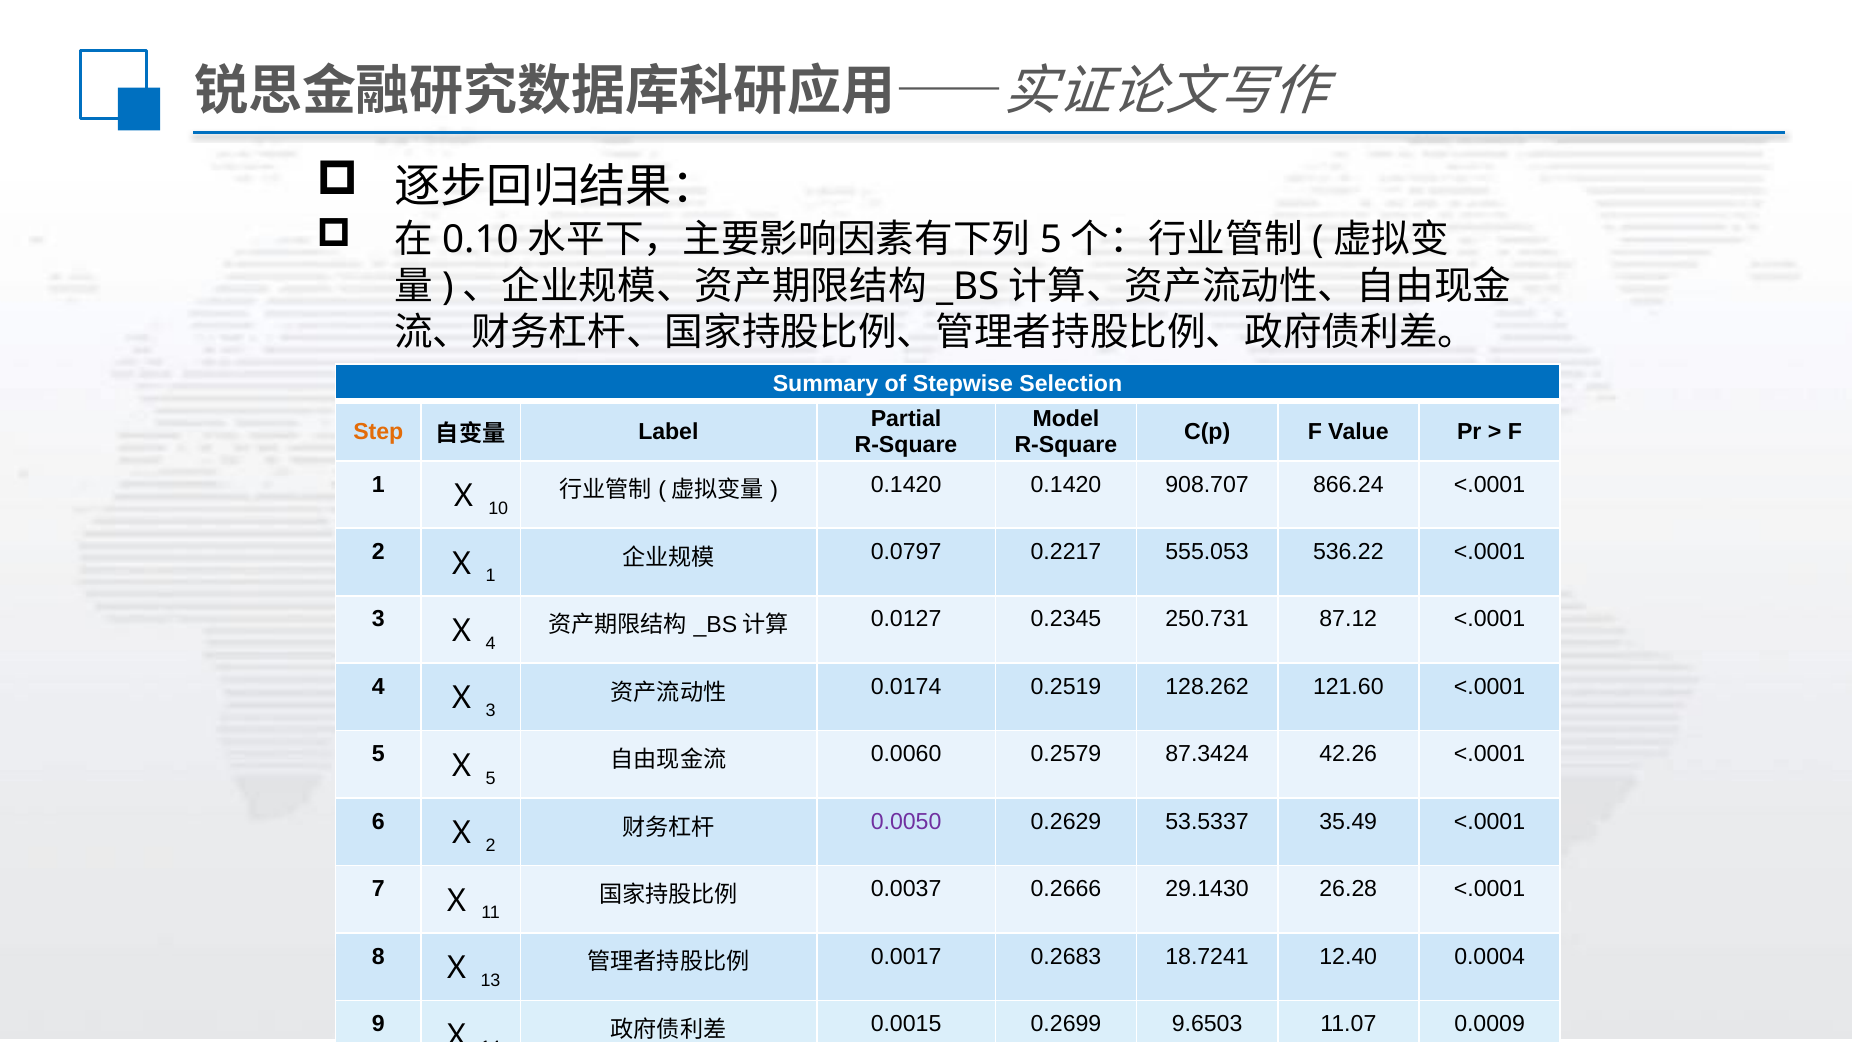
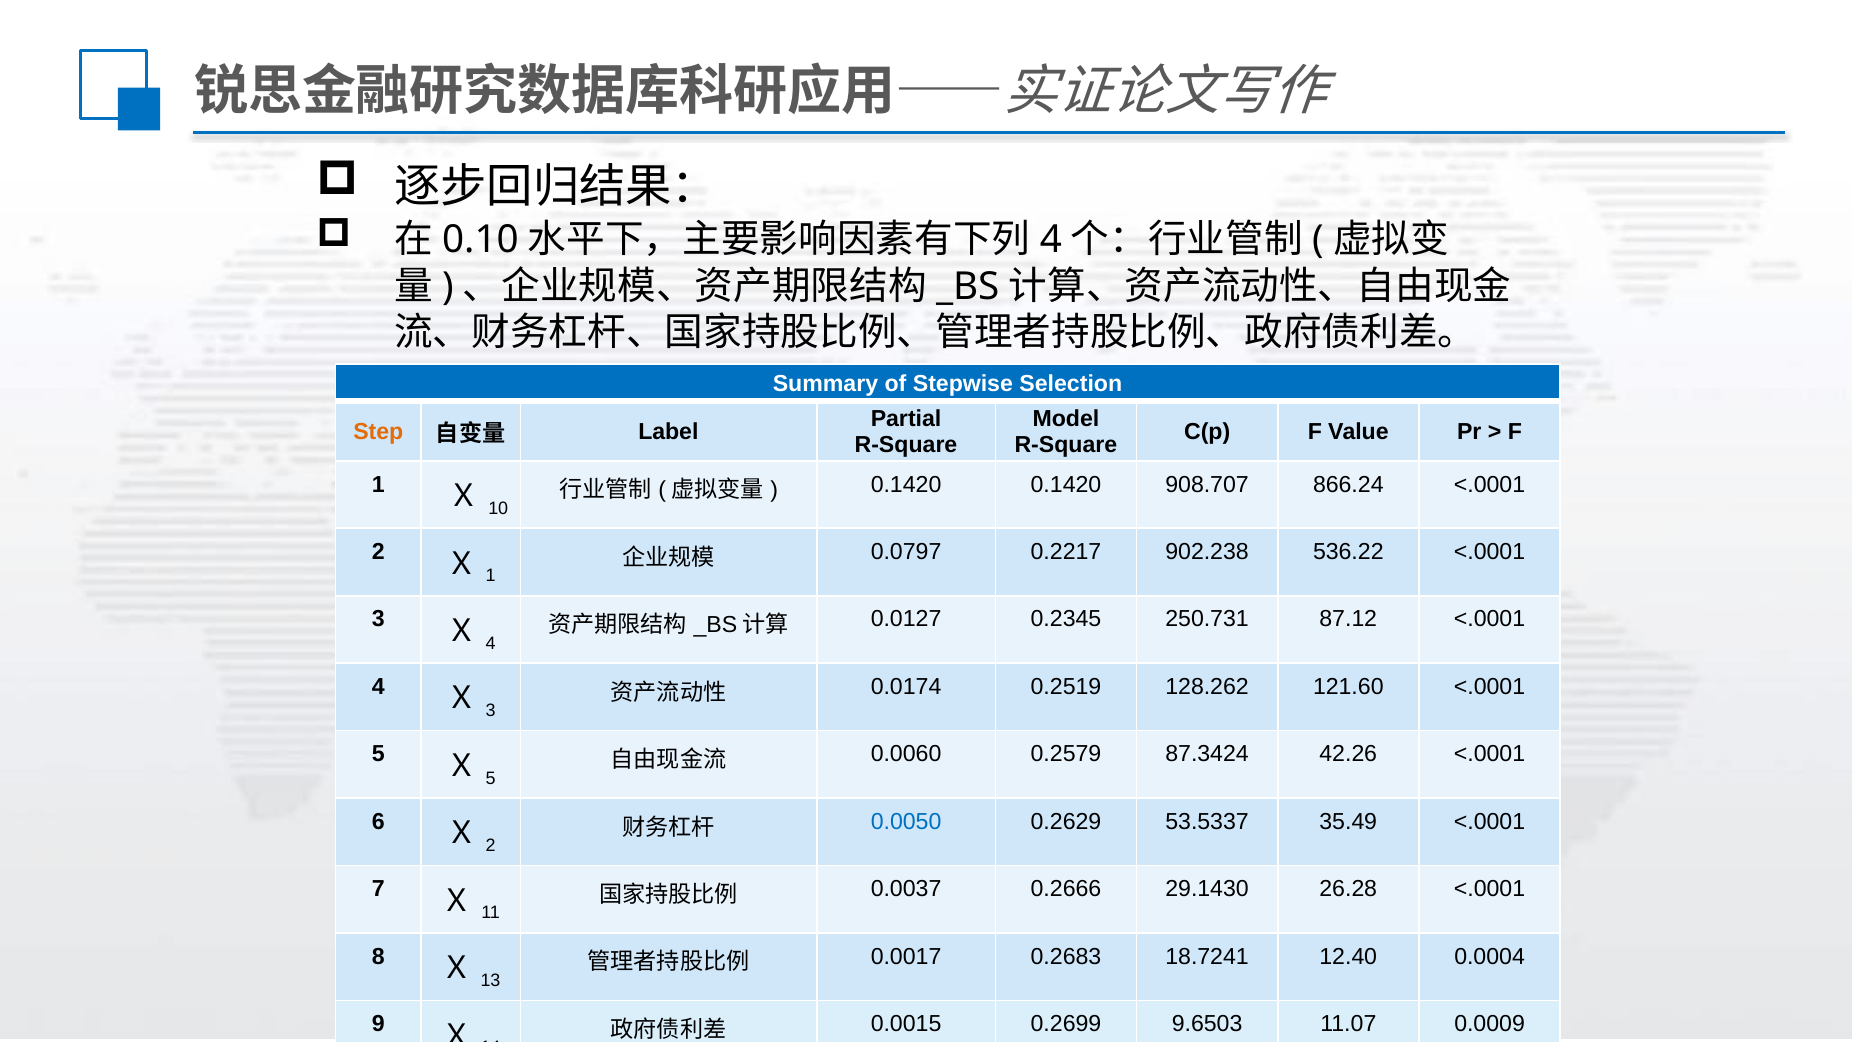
5 at (1051, 240): 5 -> 4
555.053: 555.053 -> 902.238
0.0050 colour: purple -> blue
